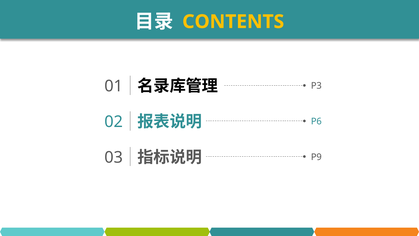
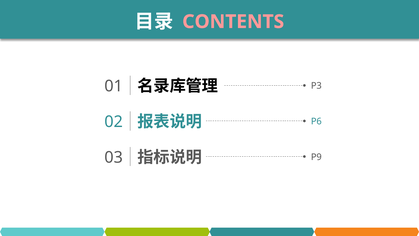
CONTENTS colour: yellow -> pink
